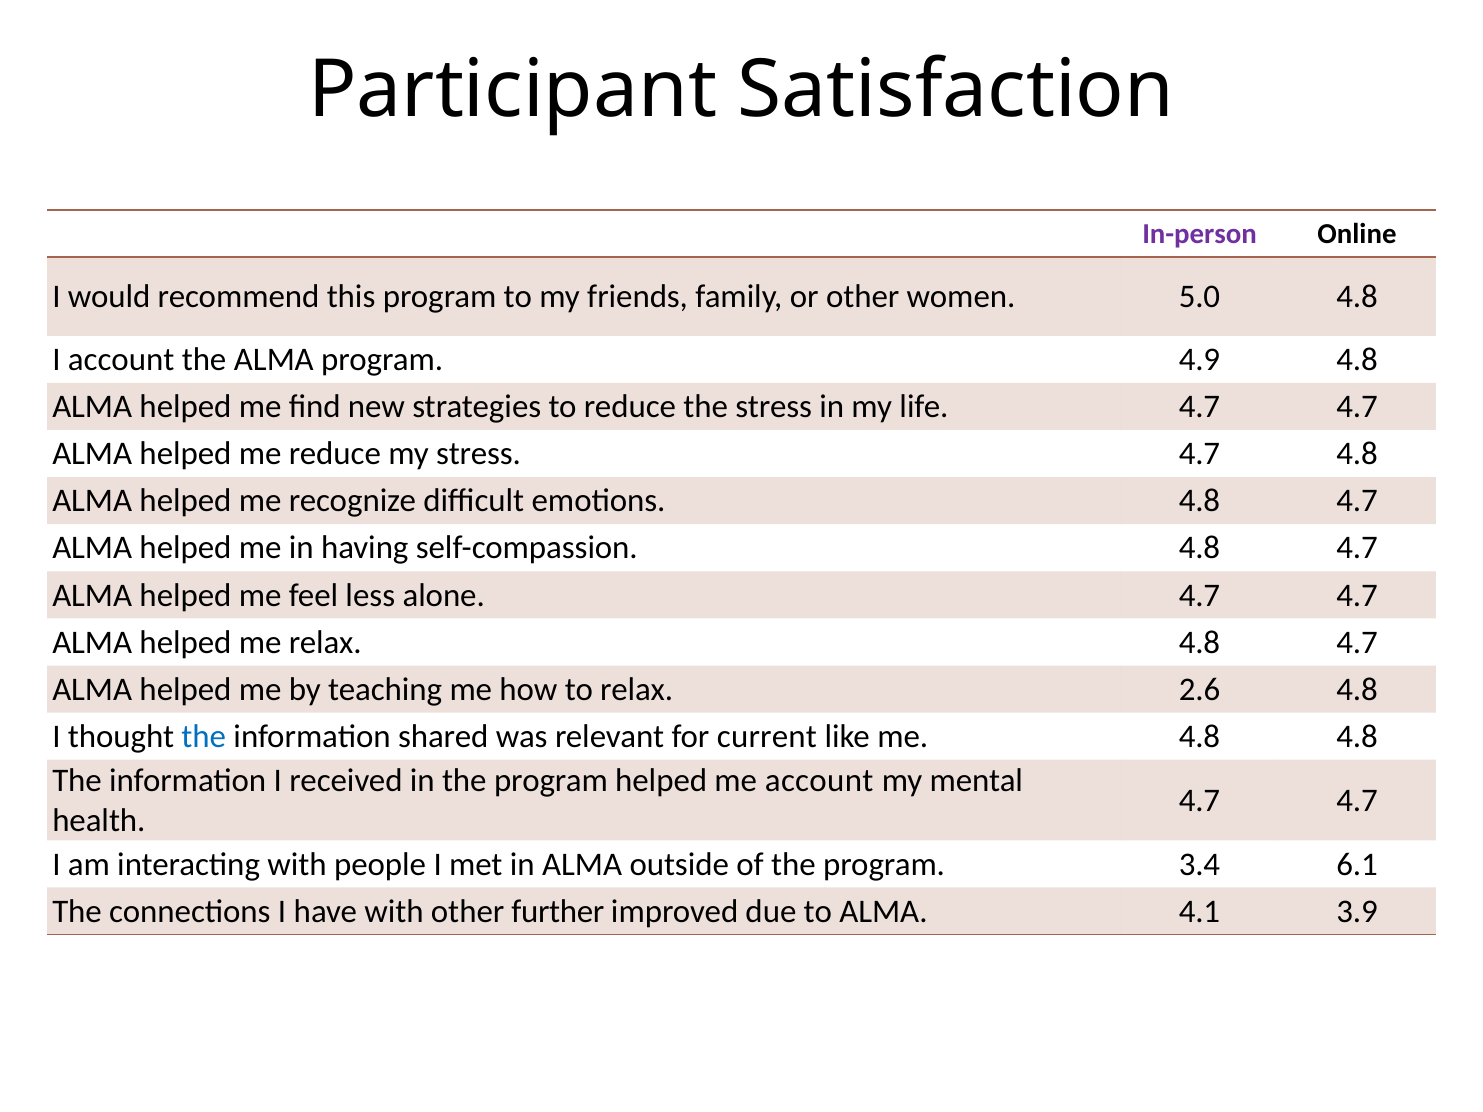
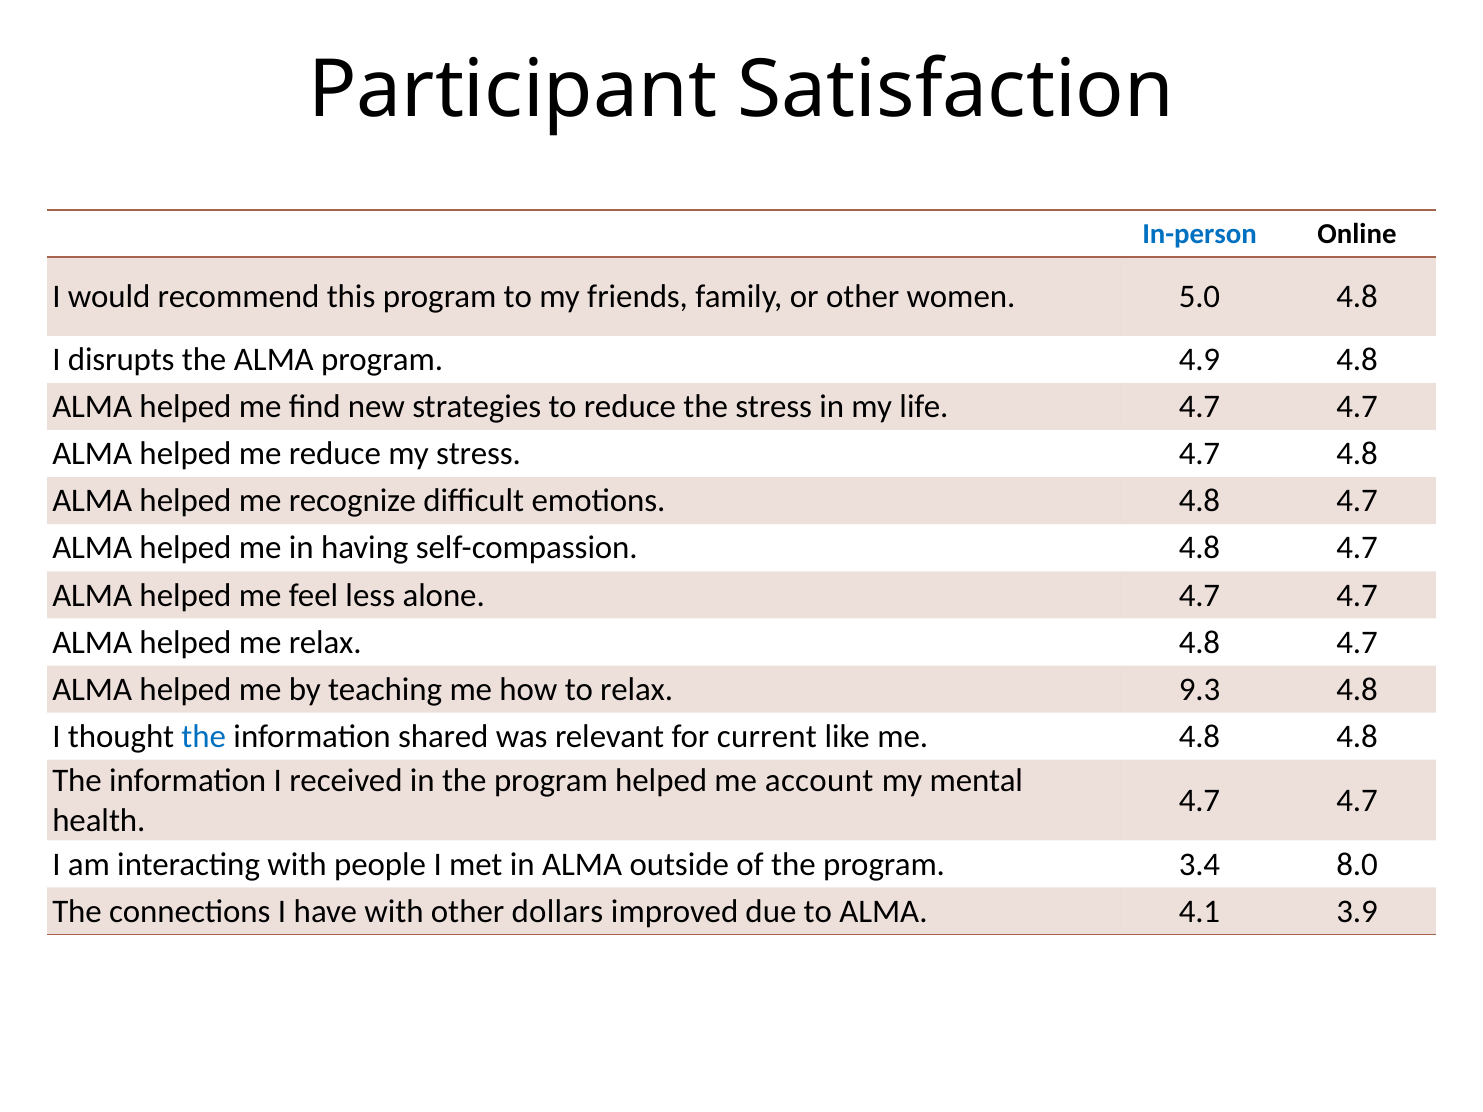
In-person colour: purple -> blue
I account: account -> disrupts
2.6: 2.6 -> 9.3
6.1: 6.1 -> 8.0
further: further -> dollars
